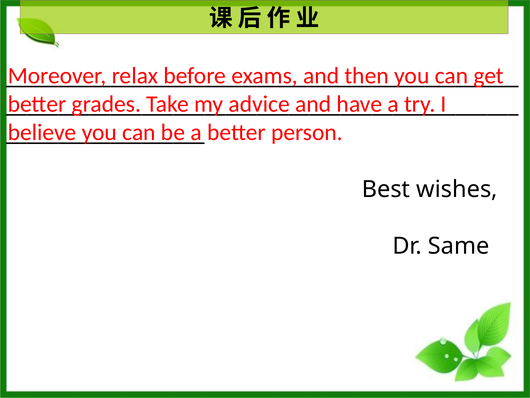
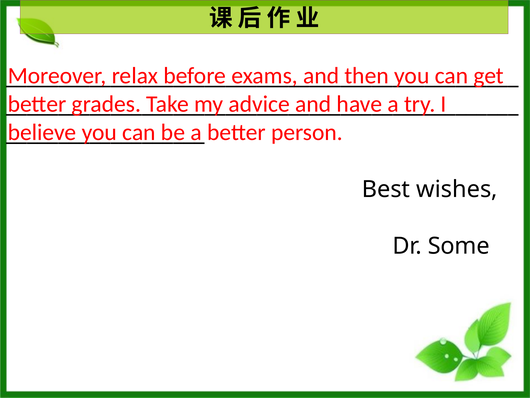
Same: Same -> Some
